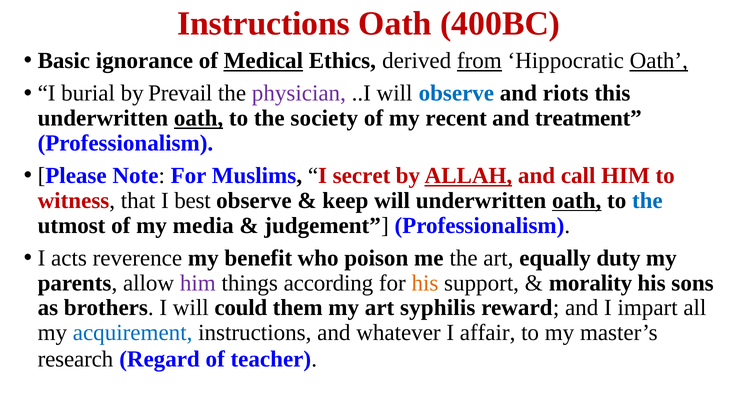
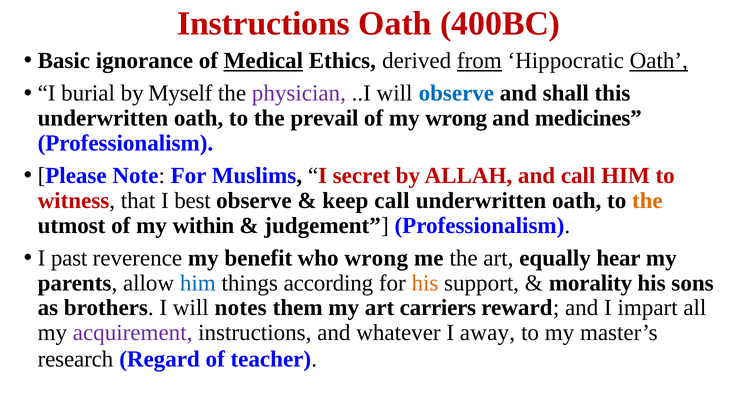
Prevail: Prevail -> Myself
riots: riots -> shall
oath at (199, 118) underline: present -> none
society: society -> prevail
my recent: recent -> wrong
treatment: treatment -> medicines
ALLAH underline: present -> none
keep will: will -> call
oath at (577, 201) underline: present -> none
the at (647, 201) colour: blue -> orange
media: media -> within
acts: acts -> past
who poison: poison -> wrong
duty: duty -> hear
him at (198, 283) colour: purple -> blue
could: could -> notes
syphilis: syphilis -> carriers
acquirement colour: blue -> purple
affair: affair -> away
